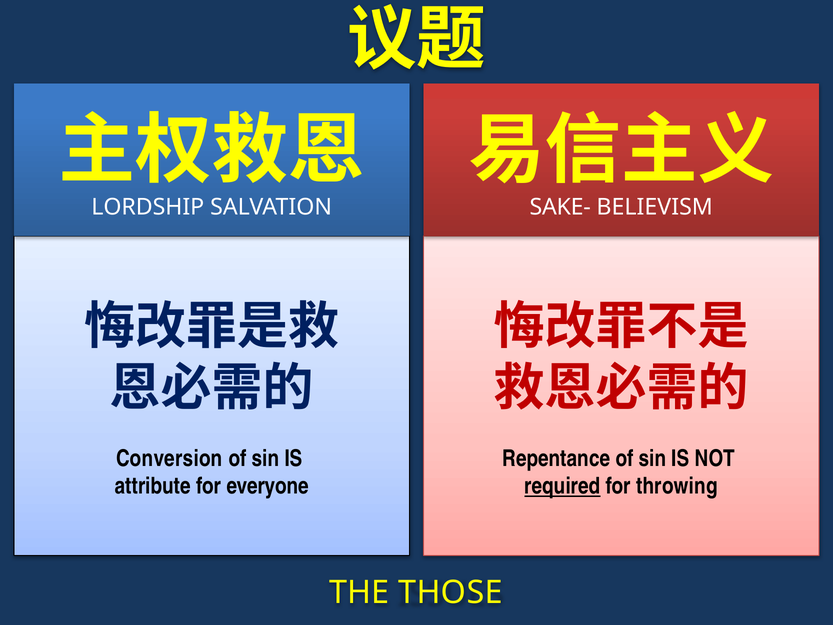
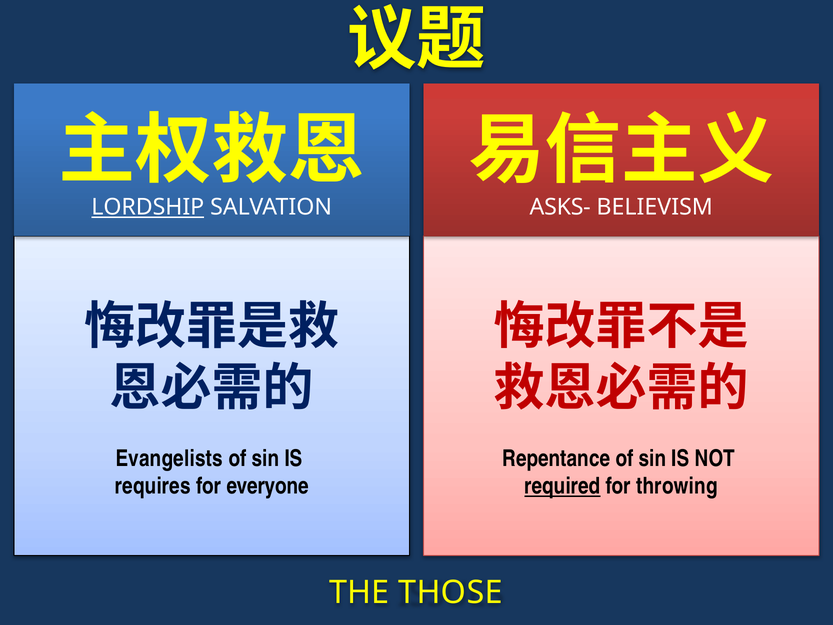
LORDSHIP underline: none -> present
SAKE-: SAKE- -> ASKS-
Conversion: Conversion -> Evangelists
attribute: attribute -> requires
